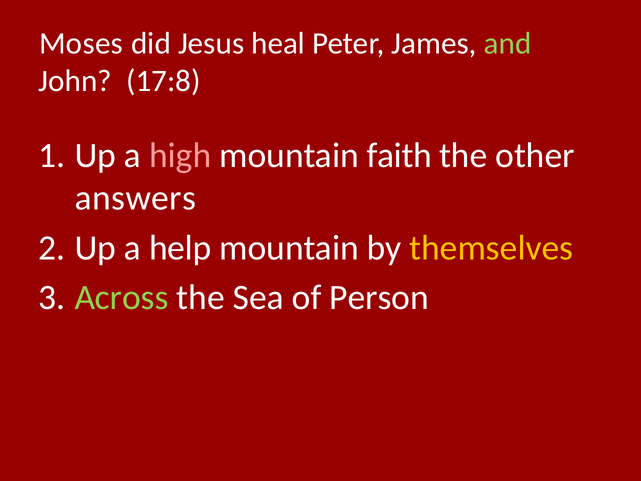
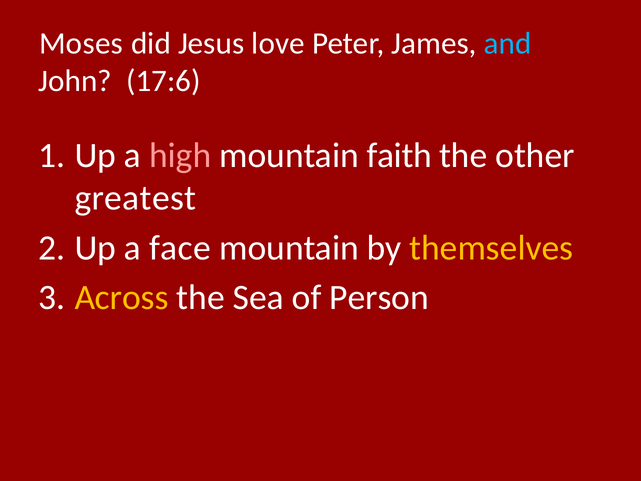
heal: heal -> love
and colour: light green -> light blue
17:8: 17:8 -> 17:6
answers: answers -> greatest
help: help -> face
Across colour: light green -> yellow
